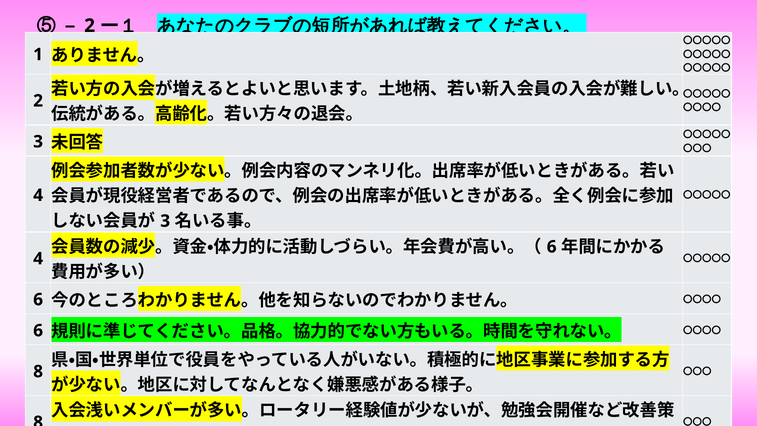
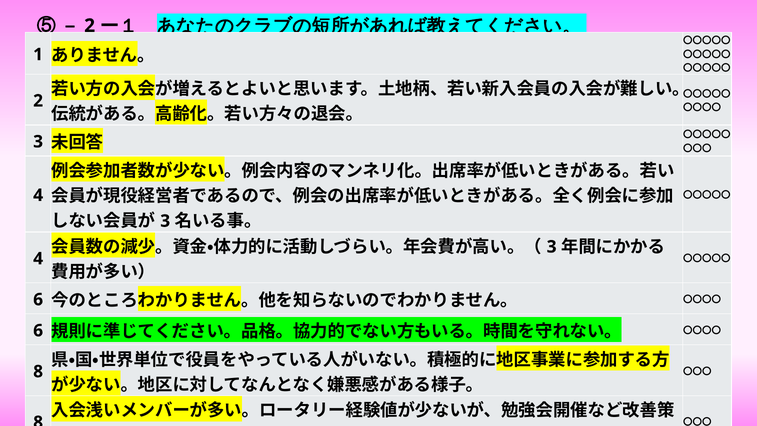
6 at (552, 247): 6 -> 3
